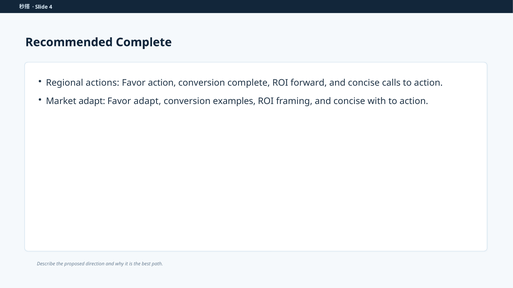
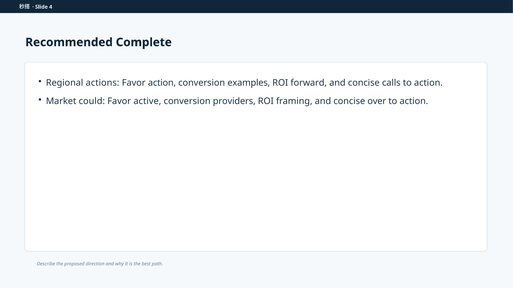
conversion complete: complete -> examples
Market adapt: adapt -> could
Favor adapt: adapt -> active
examples: examples -> providers
with: with -> over
